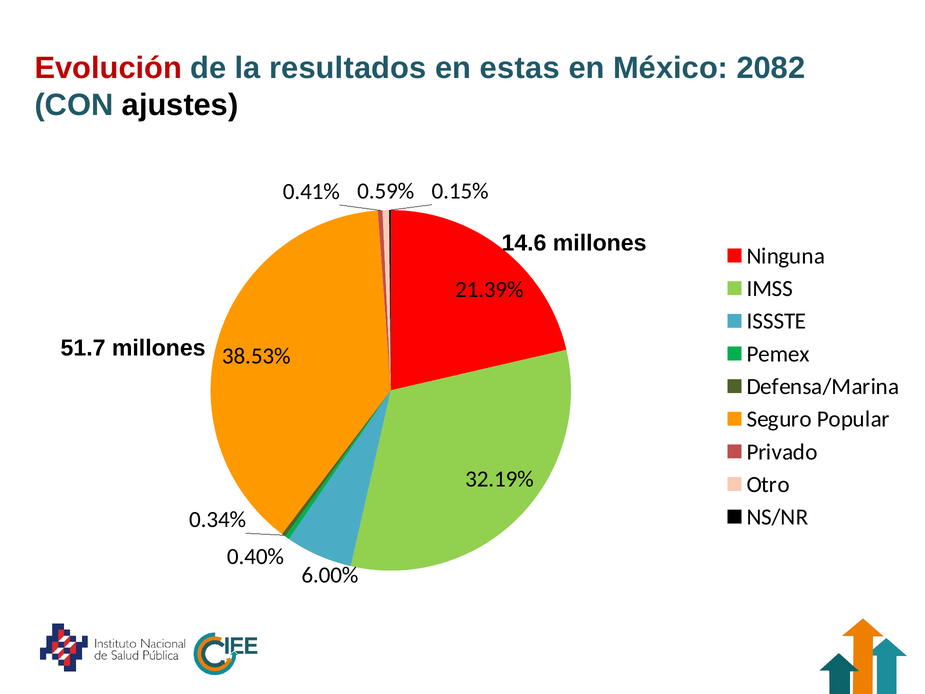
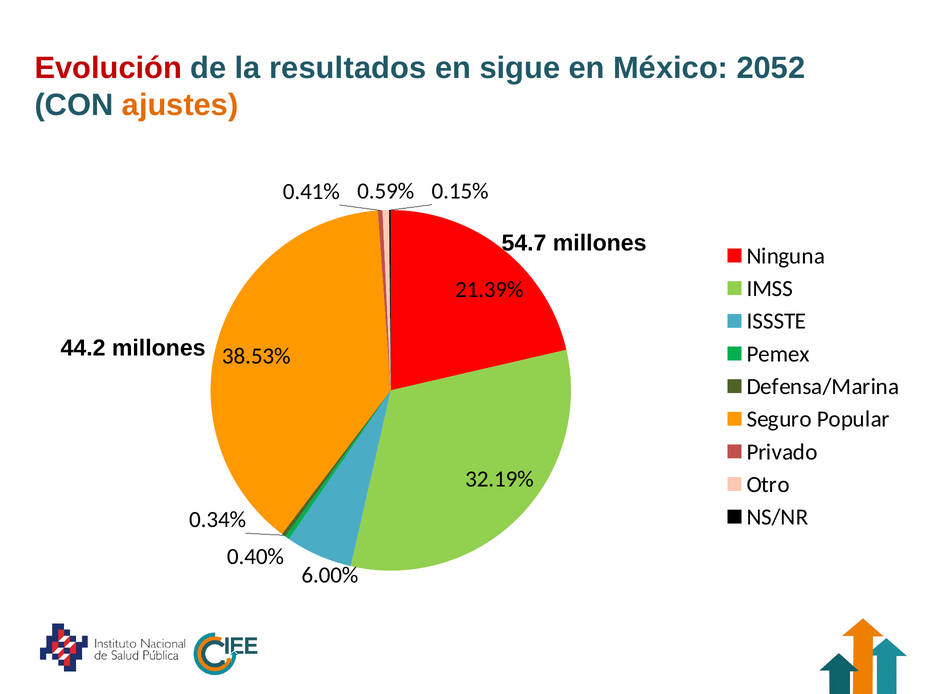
estas: estas -> sigue
2082: 2082 -> 2052
ajustes colour: black -> orange
14.6: 14.6 -> 54.7
51.7: 51.7 -> 44.2
